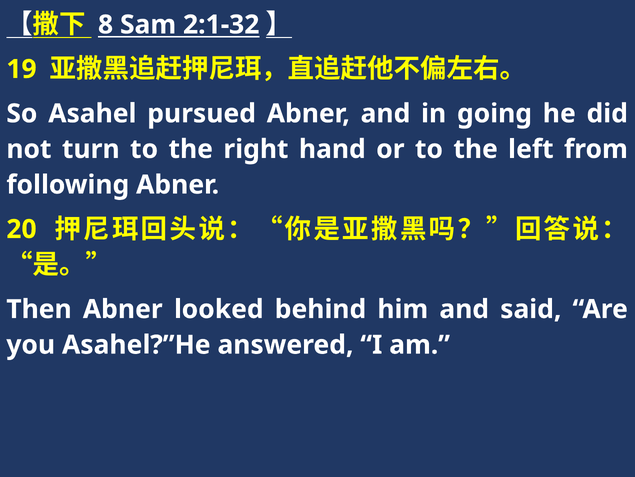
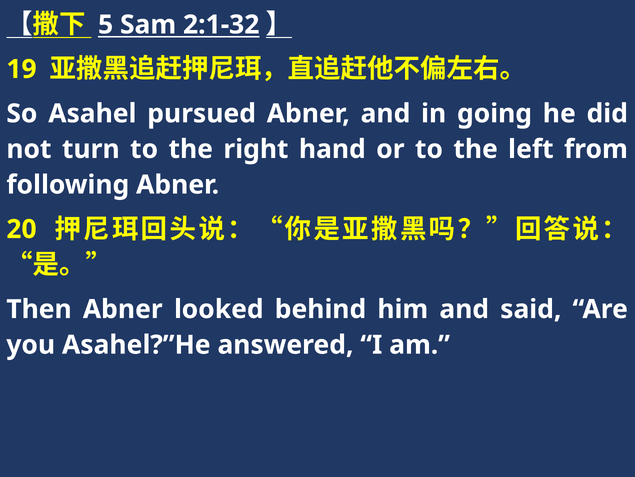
8: 8 -> 5
